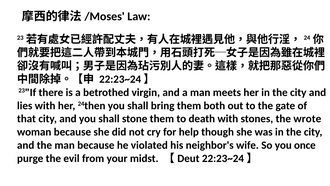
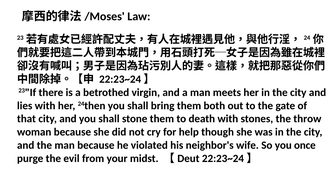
wrote: wrote -> throw
